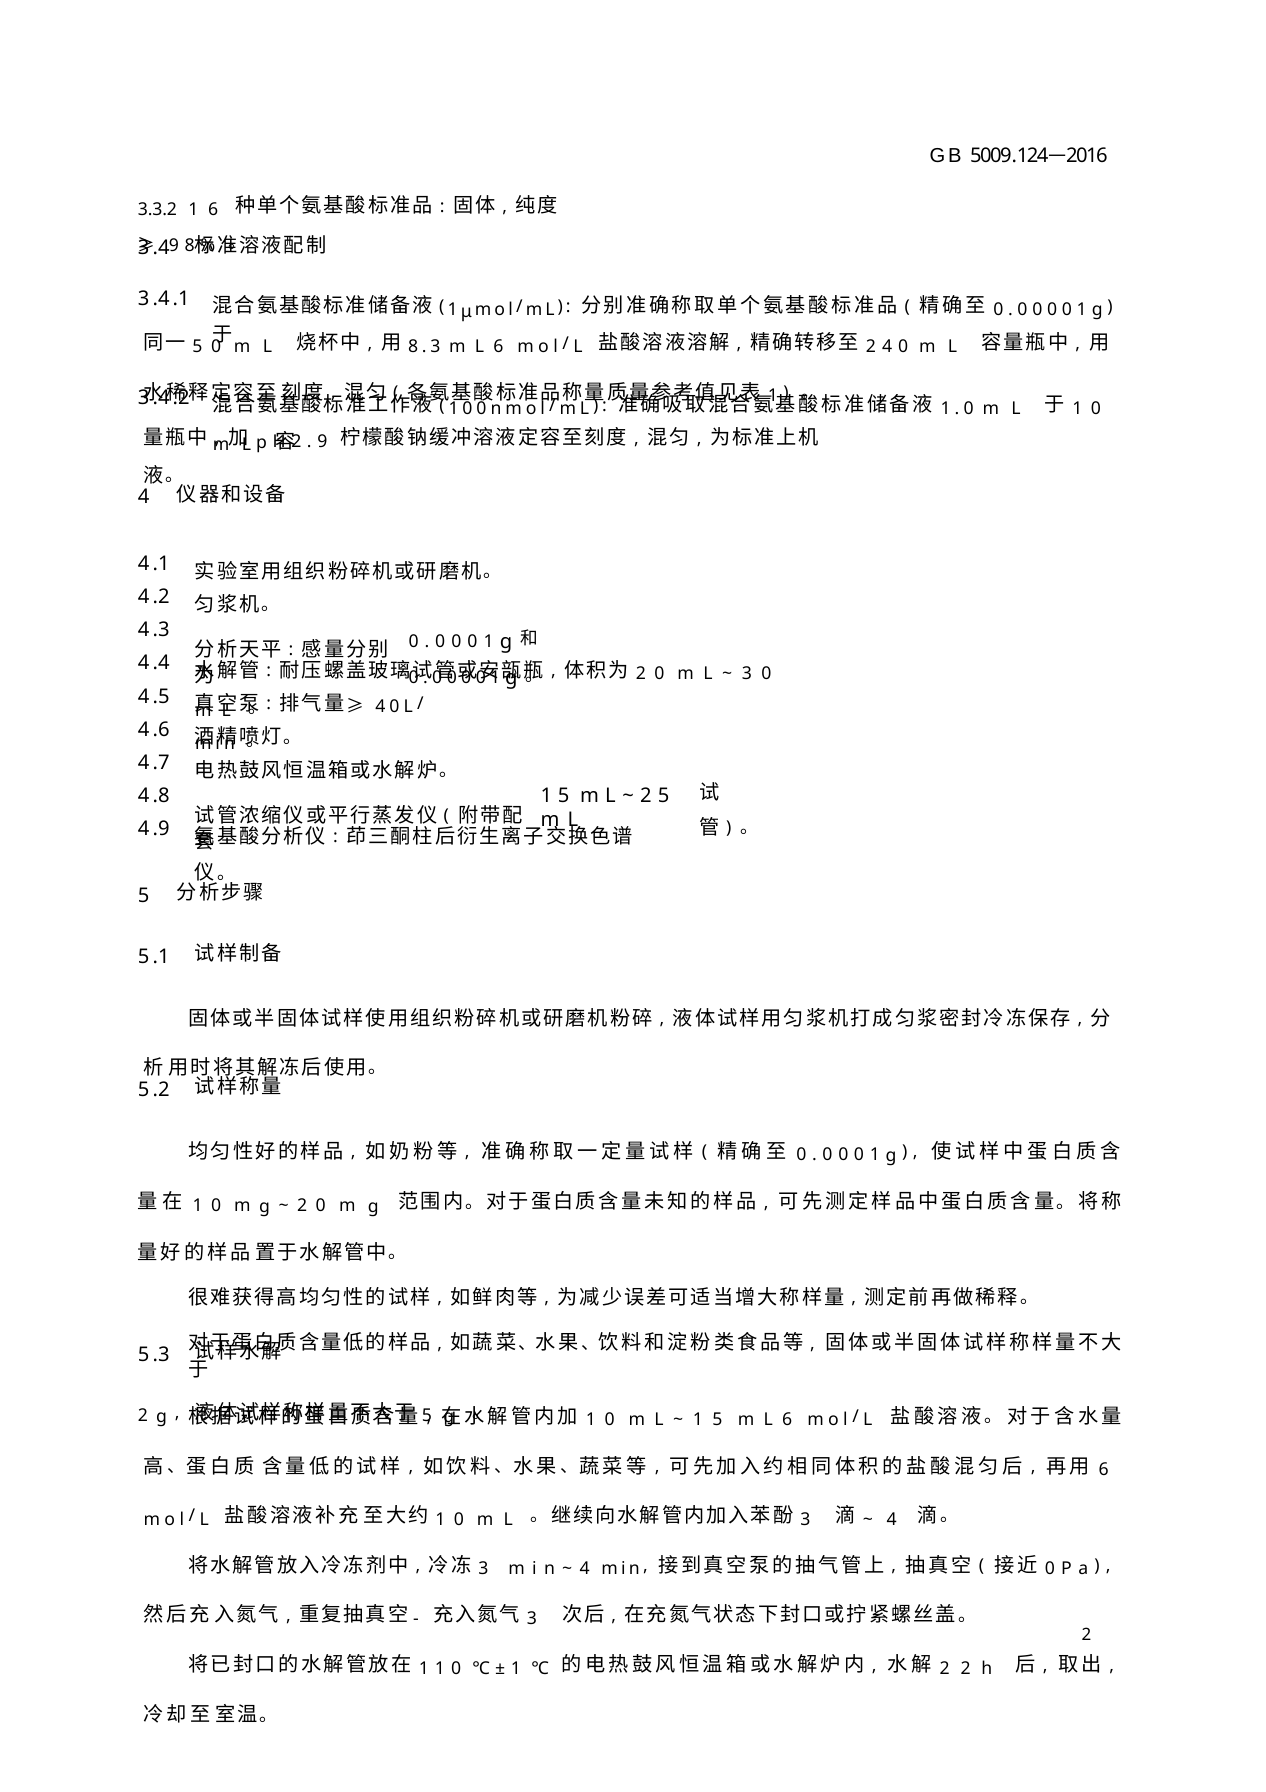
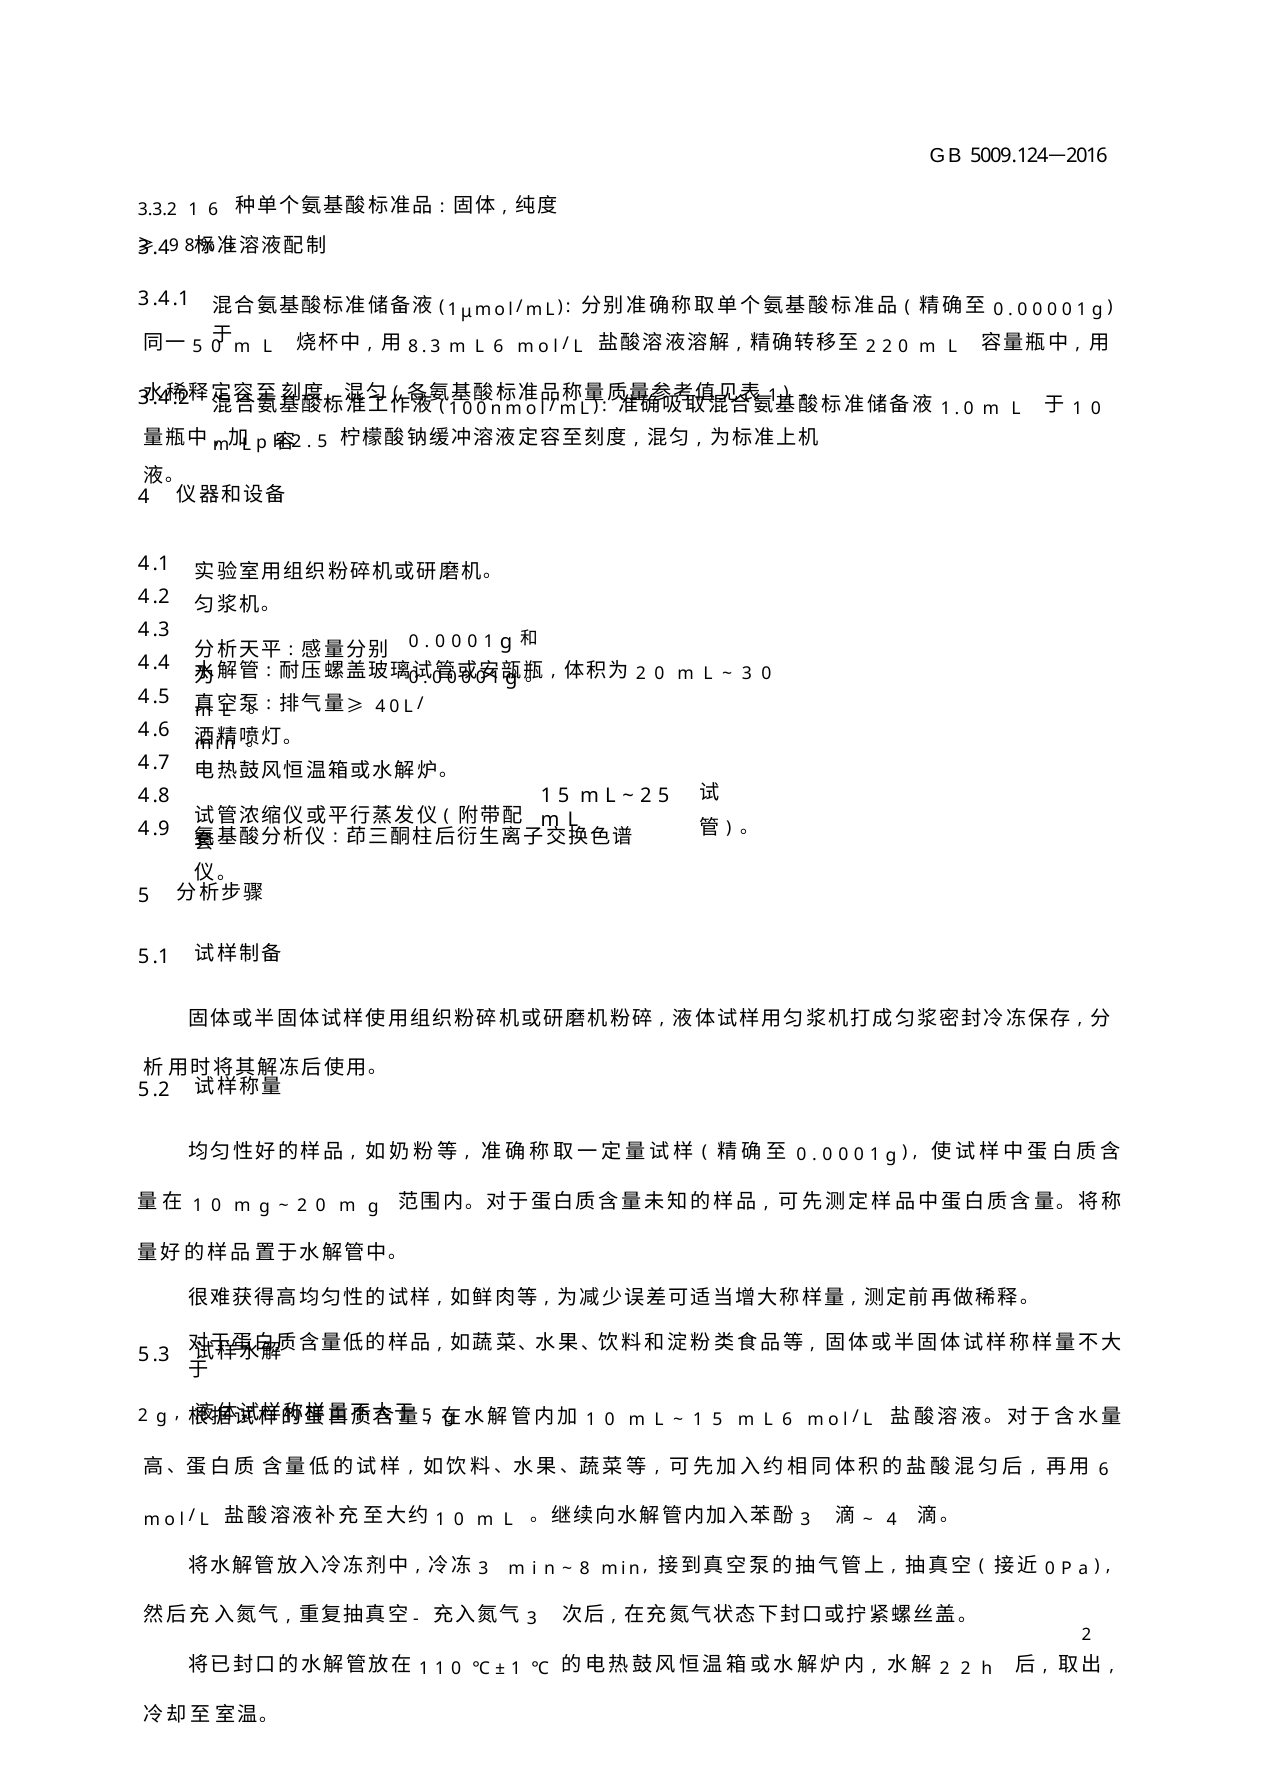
4 at (887, 346): 4 -> 2
9 at (322, 441): 9 -> 5
4 at (585, 1569): 4 -> 8
